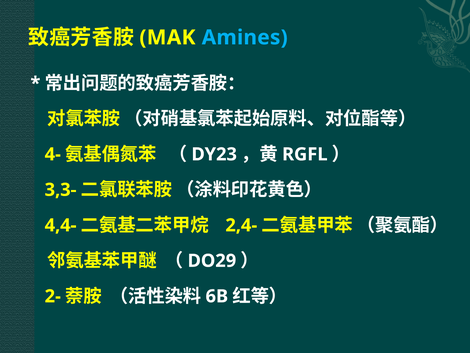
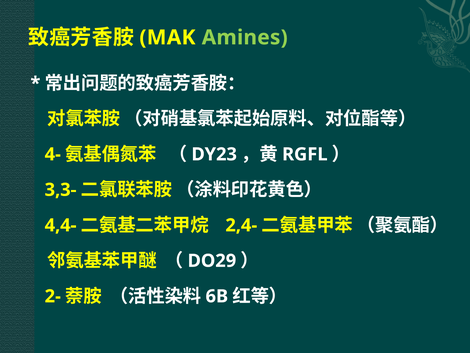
Amines colour: light blue -> light green
